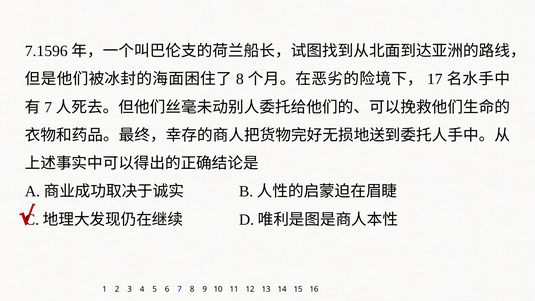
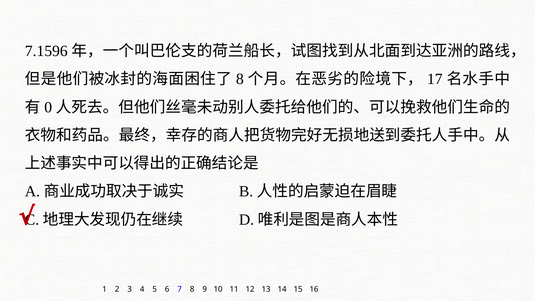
7 at (48, 107): 7 -> 0
